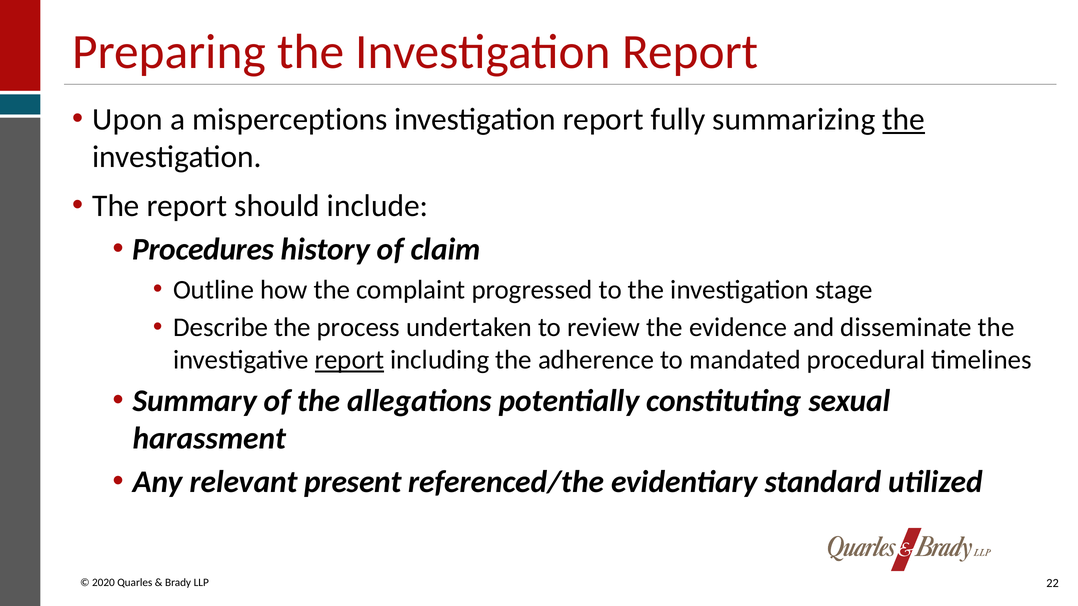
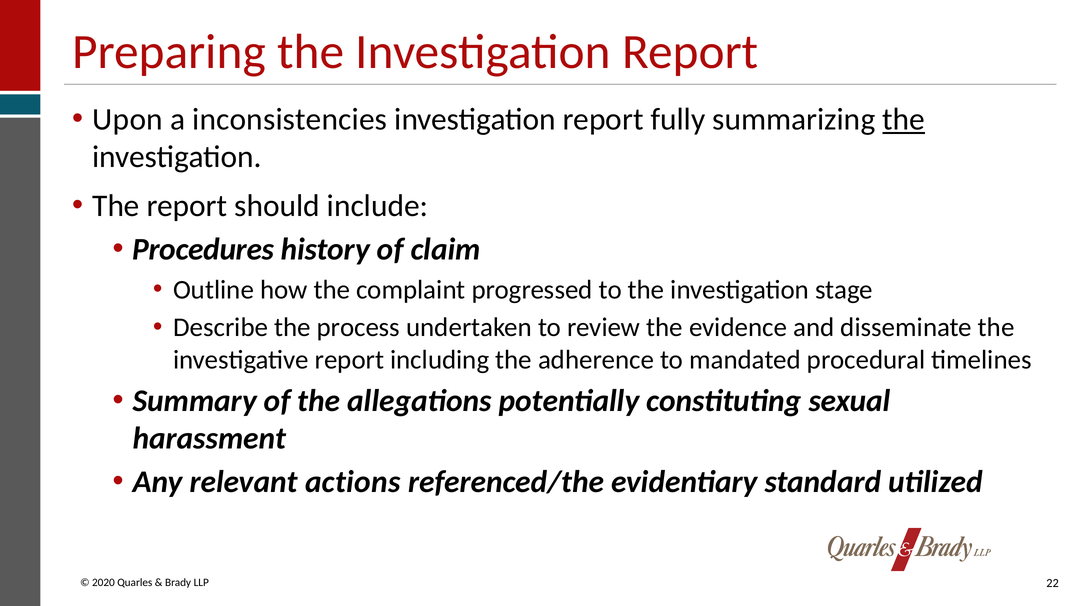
misperceptions: misperceptions -> inconsistencies
report at (349, 360) underline: present -> none
present: present -> actions
